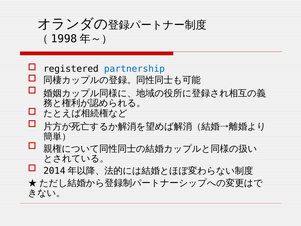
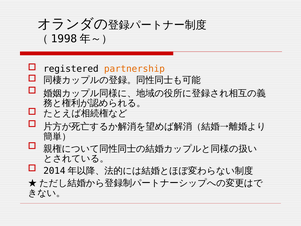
partnership colour: blue -> orange
